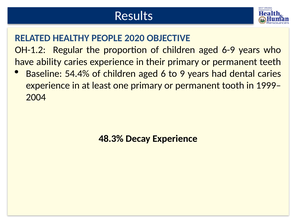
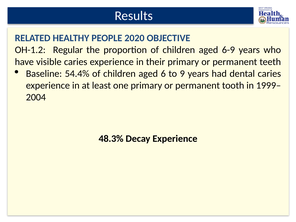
ability: ability -> visible
